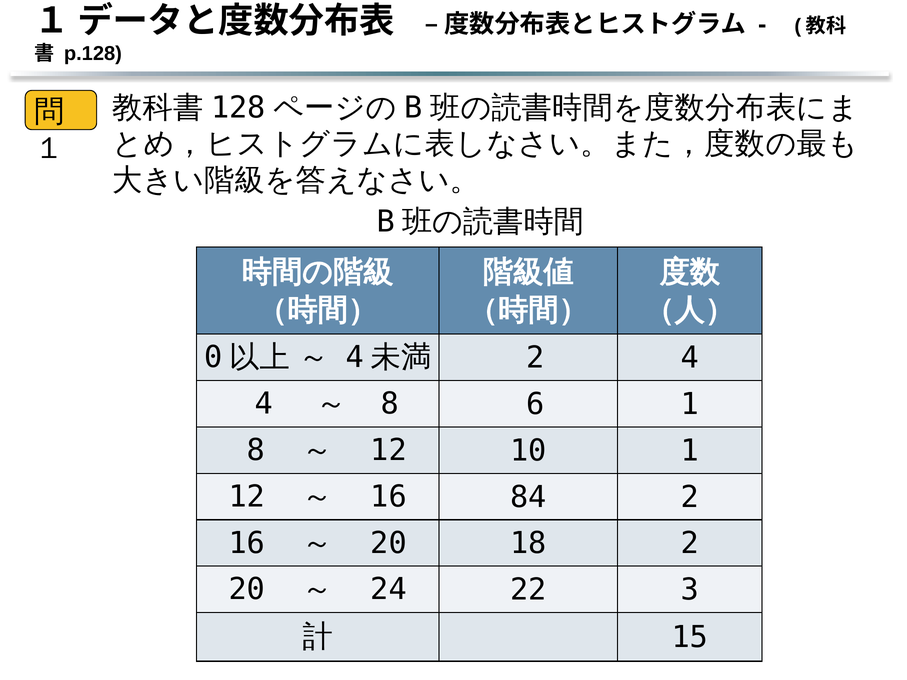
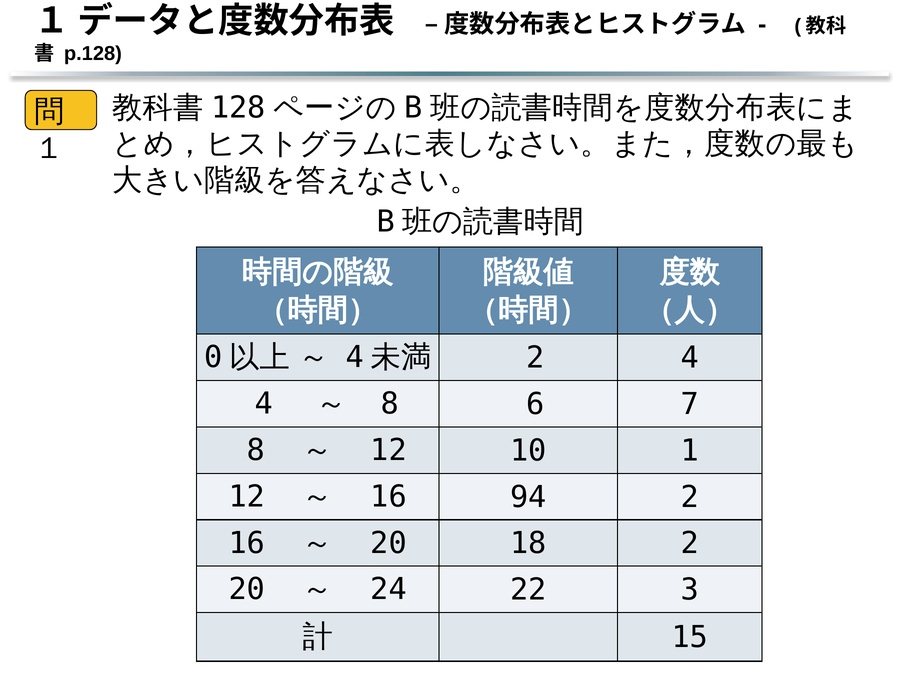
6 1: 1 -> 7
84: 84 -> 94
